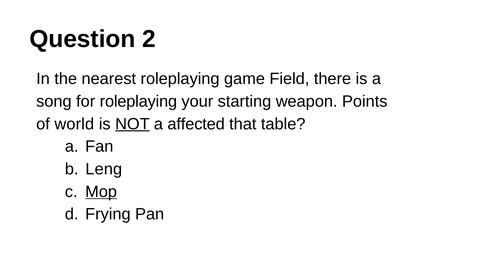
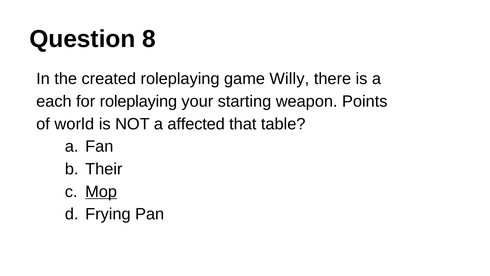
2: 2 -> 8
nearest: nearest -> created
Field: Field -> Willy
song: song -> each
NOT underline: present -> none
Leng: Leng -> Their
